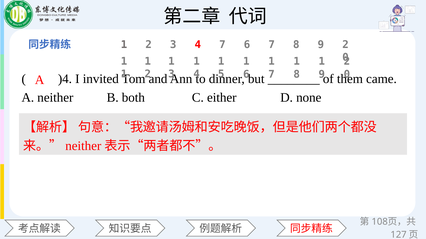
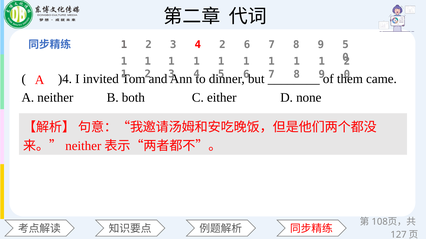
4 7: 7 -> 2
8 9 2: 2 -> 5
